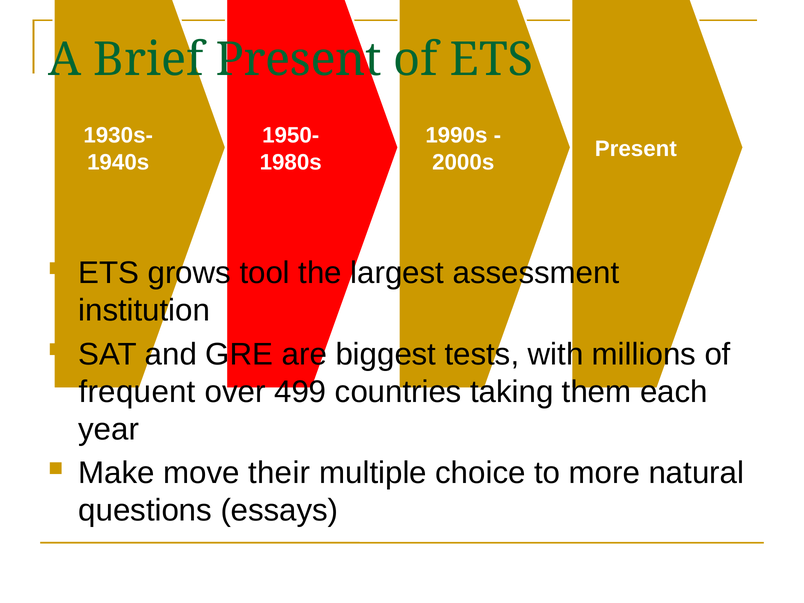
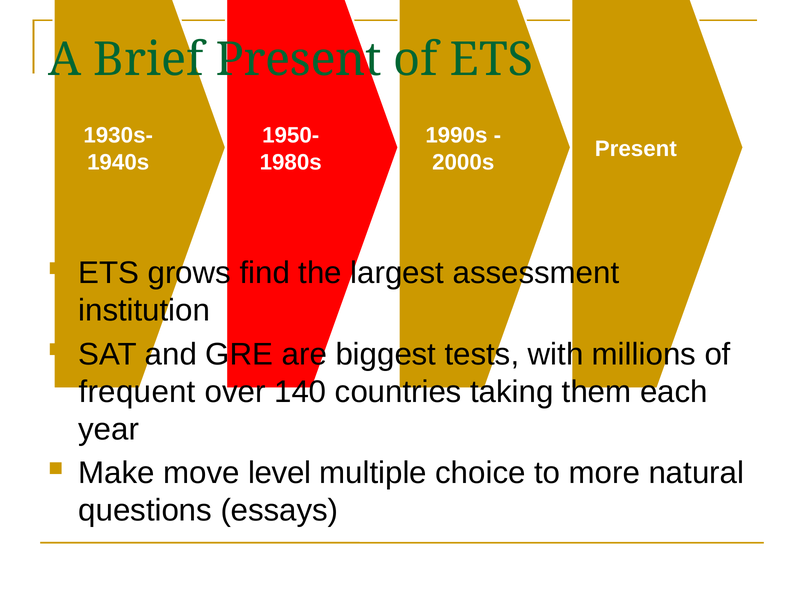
tool: tool -> find
499: 499 -> 140
their: their -> level
